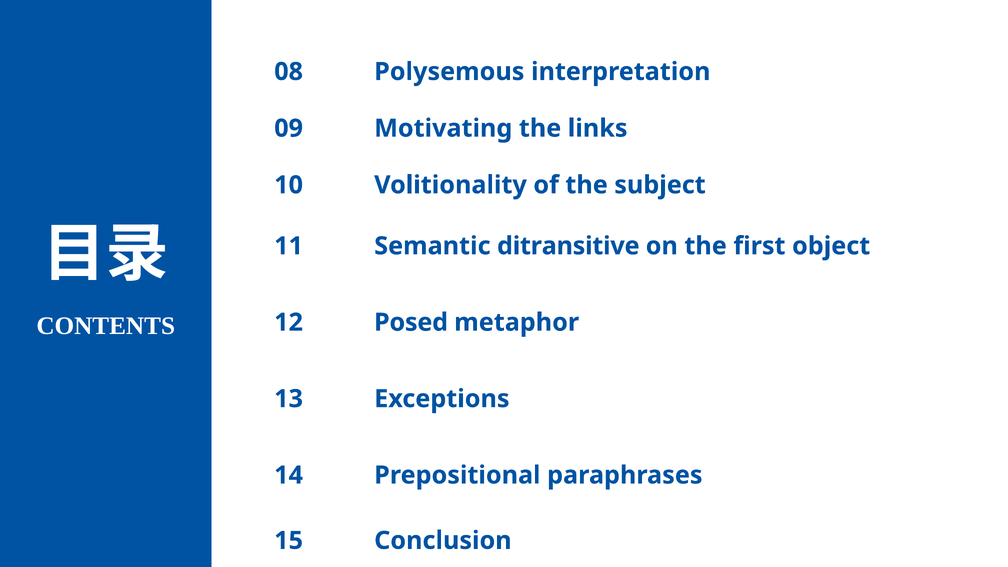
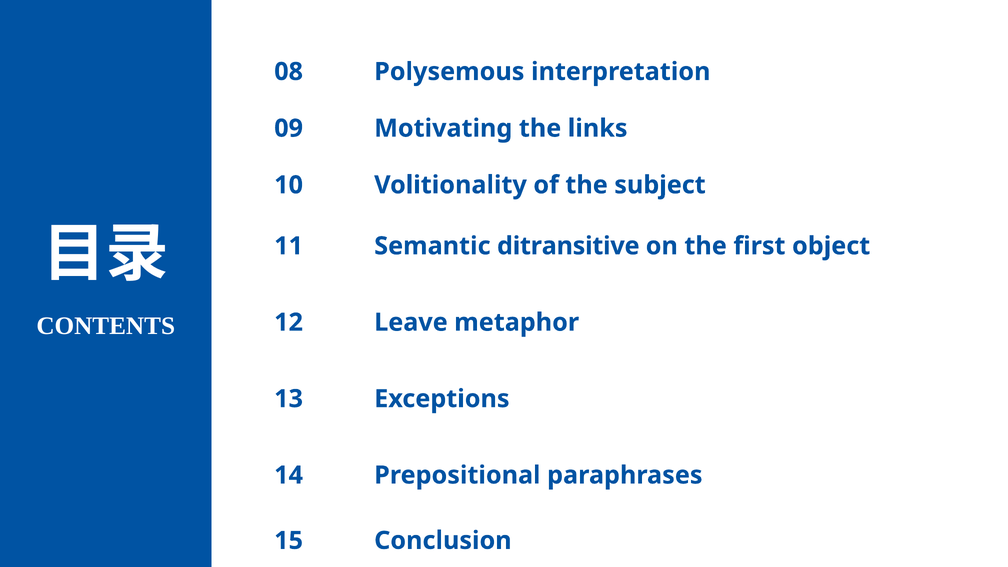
Posed: Posed -> Leave
